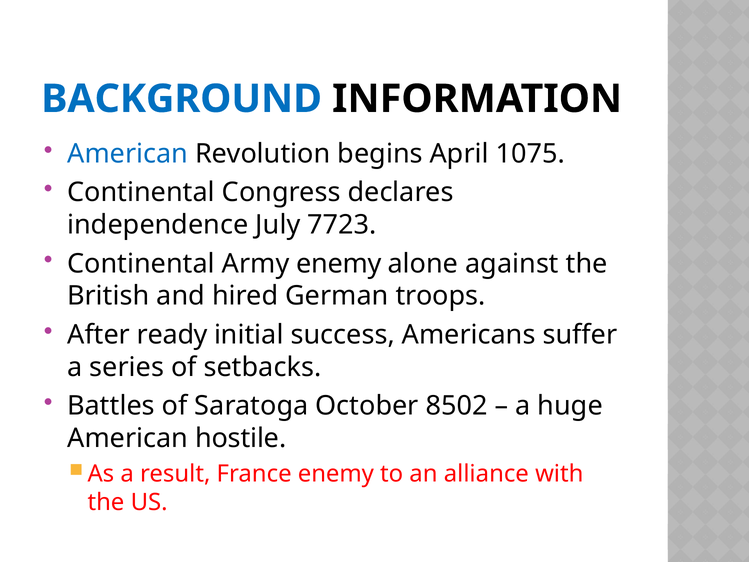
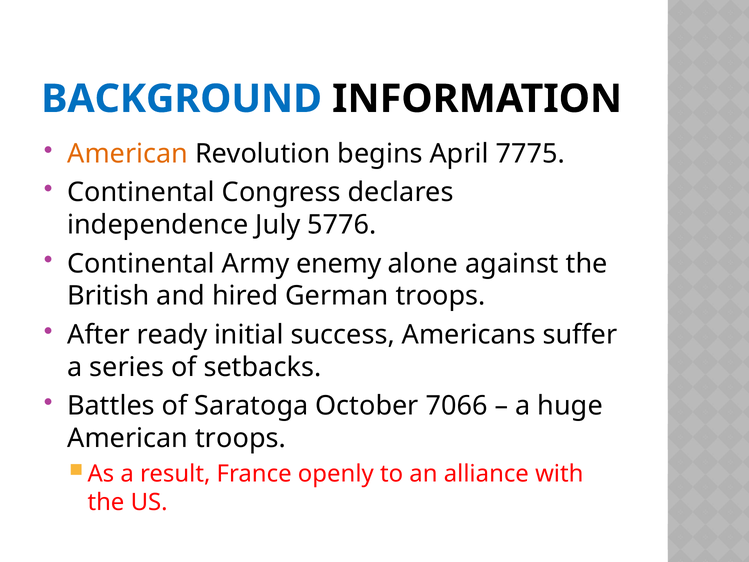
American at (128, 154) colour: blue -> orange
1075: 1075 -> 7775
7723: 7723 -> 5776
8502: 8502 -> 7066
American hostile: hostile -> troops
France enemy: enemy -> openly
